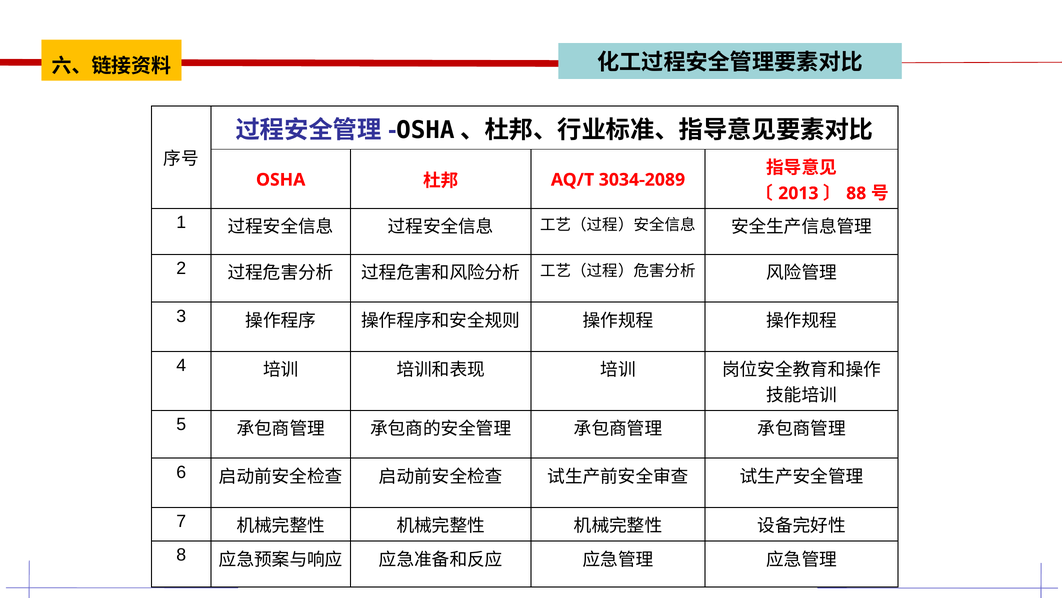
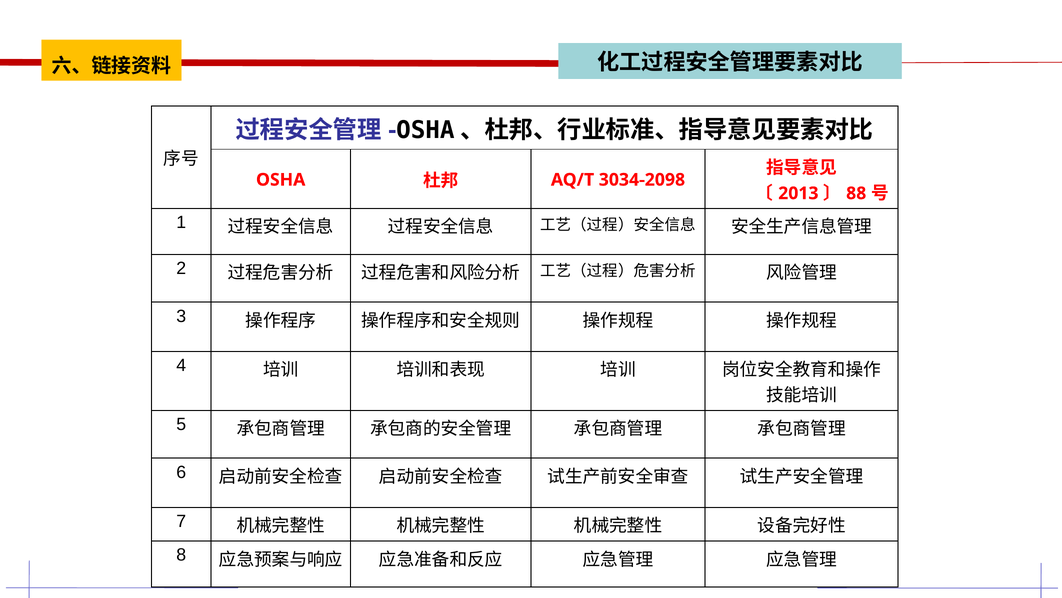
3034-2089: 3034-2089 -> 3034-2098
